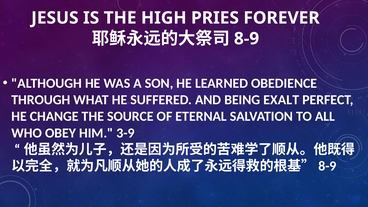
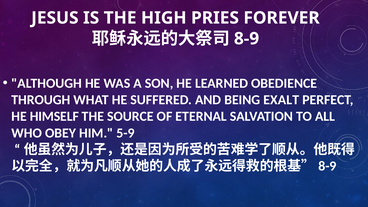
CHANGE: CHANGE -> HIMSELF
3-9: 3-9 -> 5-9
